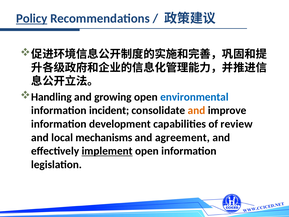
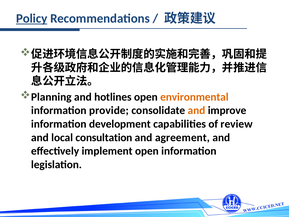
Handling: Handling -> Planning
growing: growing -> hotlines
environmental colour: blue -> orange
incident: incident -> provide
mechanisms: mechanisms -> consultation
implement underline: present -> none
